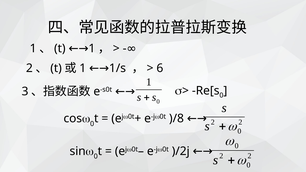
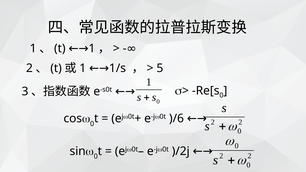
6: 6 -> 5
)/8: )/8 -> )/6
